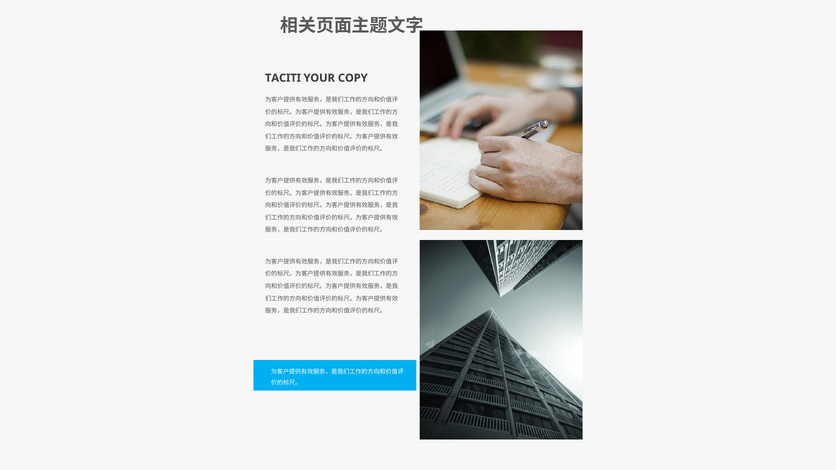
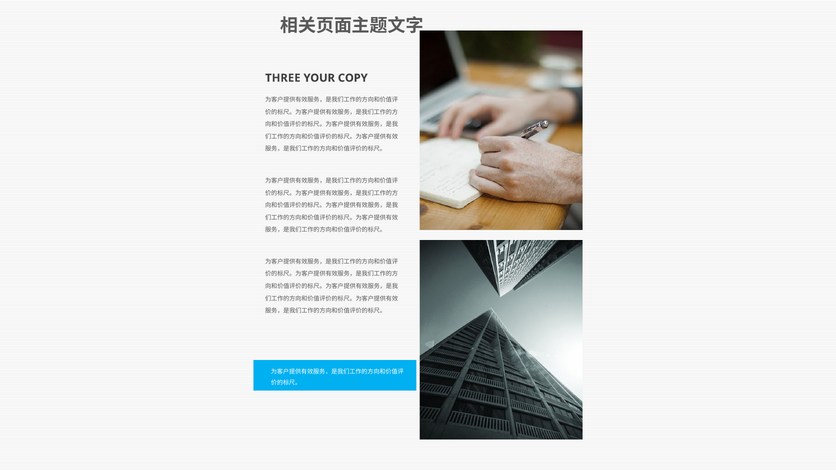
TACITI: TACITI -> THREE
